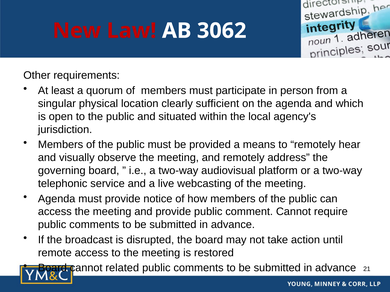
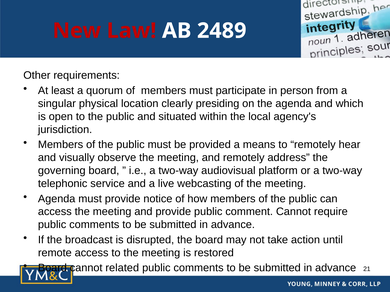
3062: 3062 -> 2489
sufficient: sufficient -> presiding
